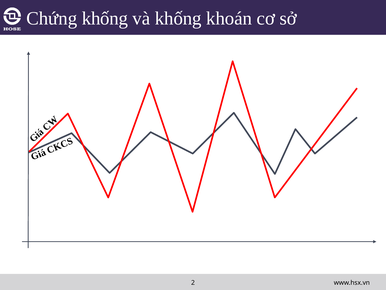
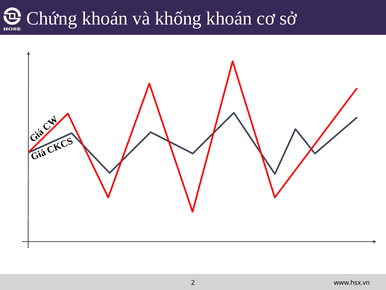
Chứng khống: khống -> khoán
